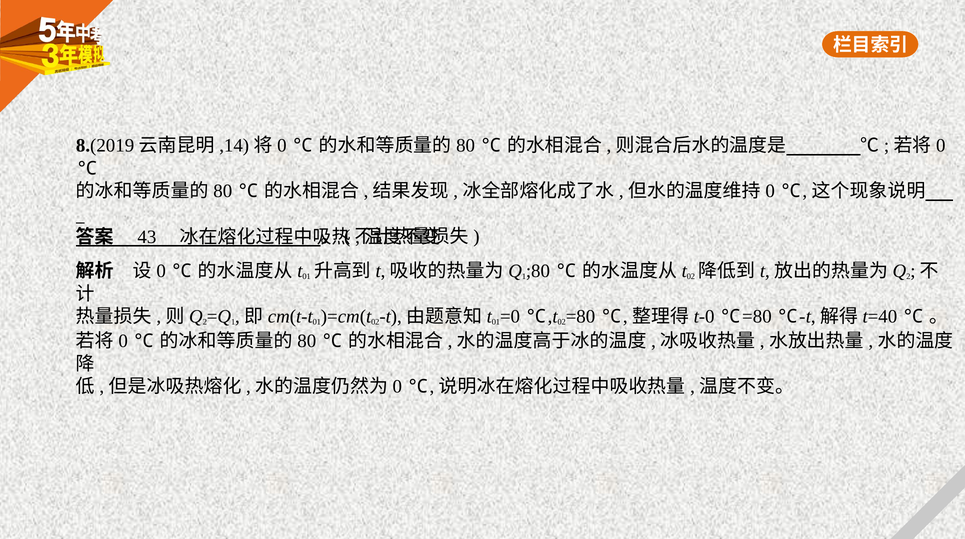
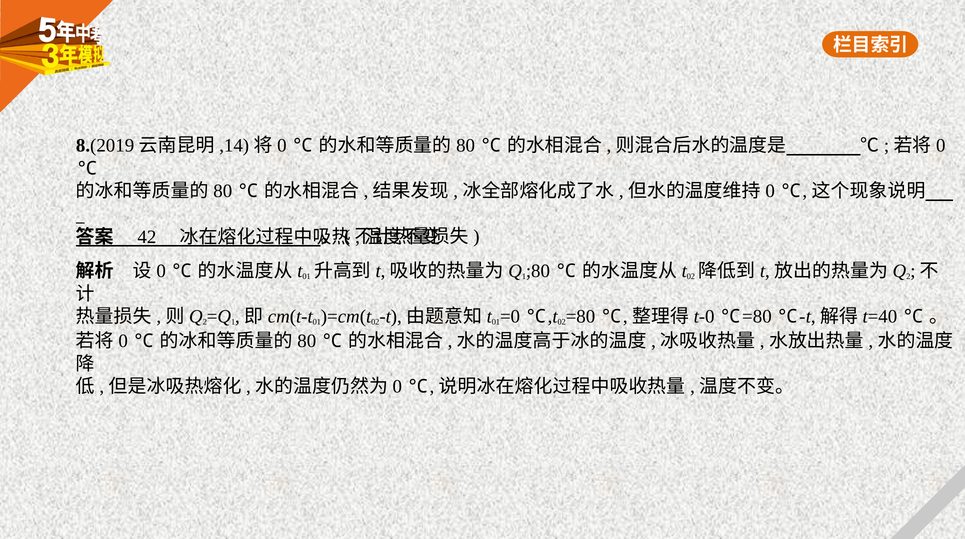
43: 43 -> 42
